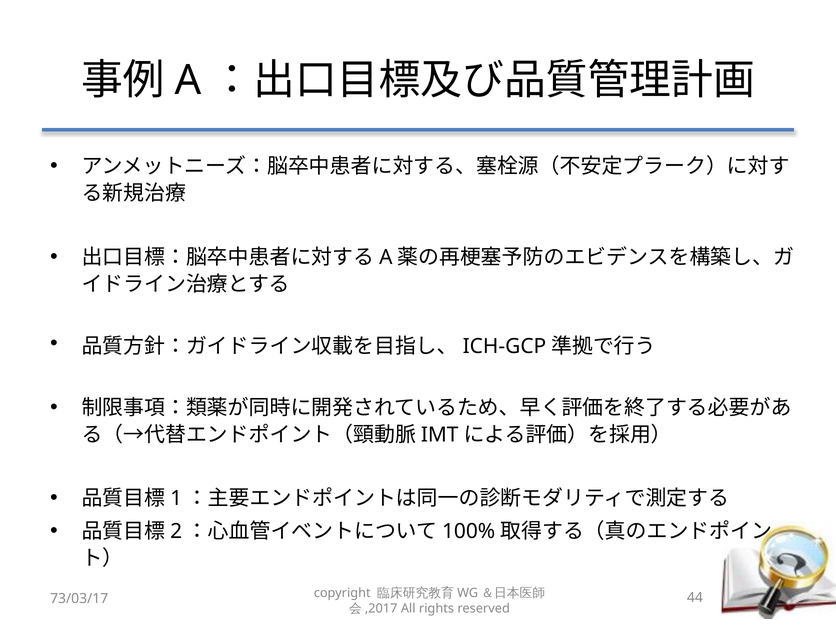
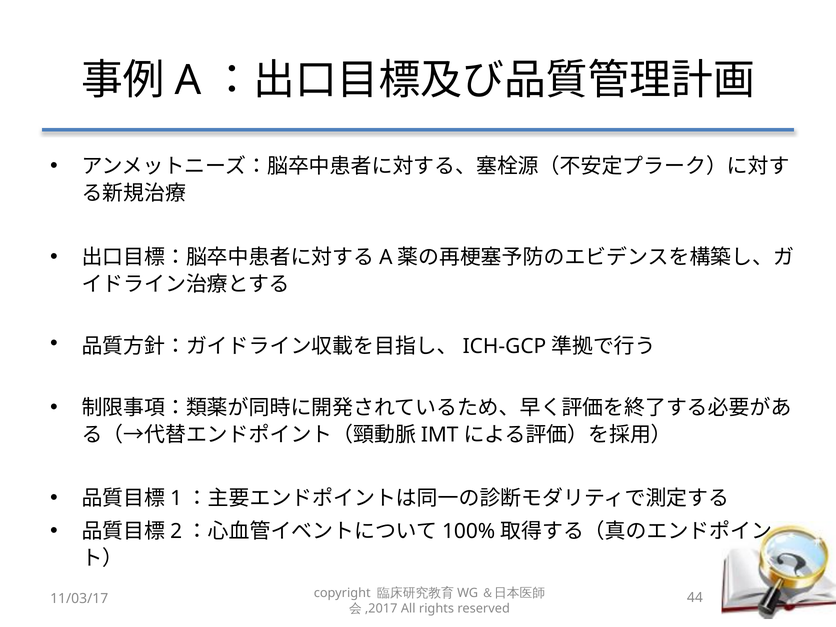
73/03/17: 73/03/17 -> 11/03/17
